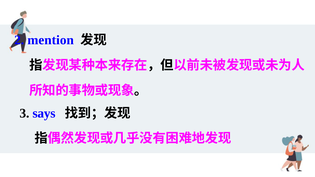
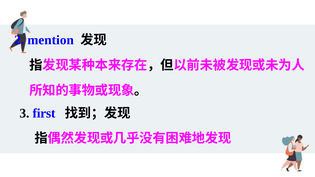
says: says -> first
